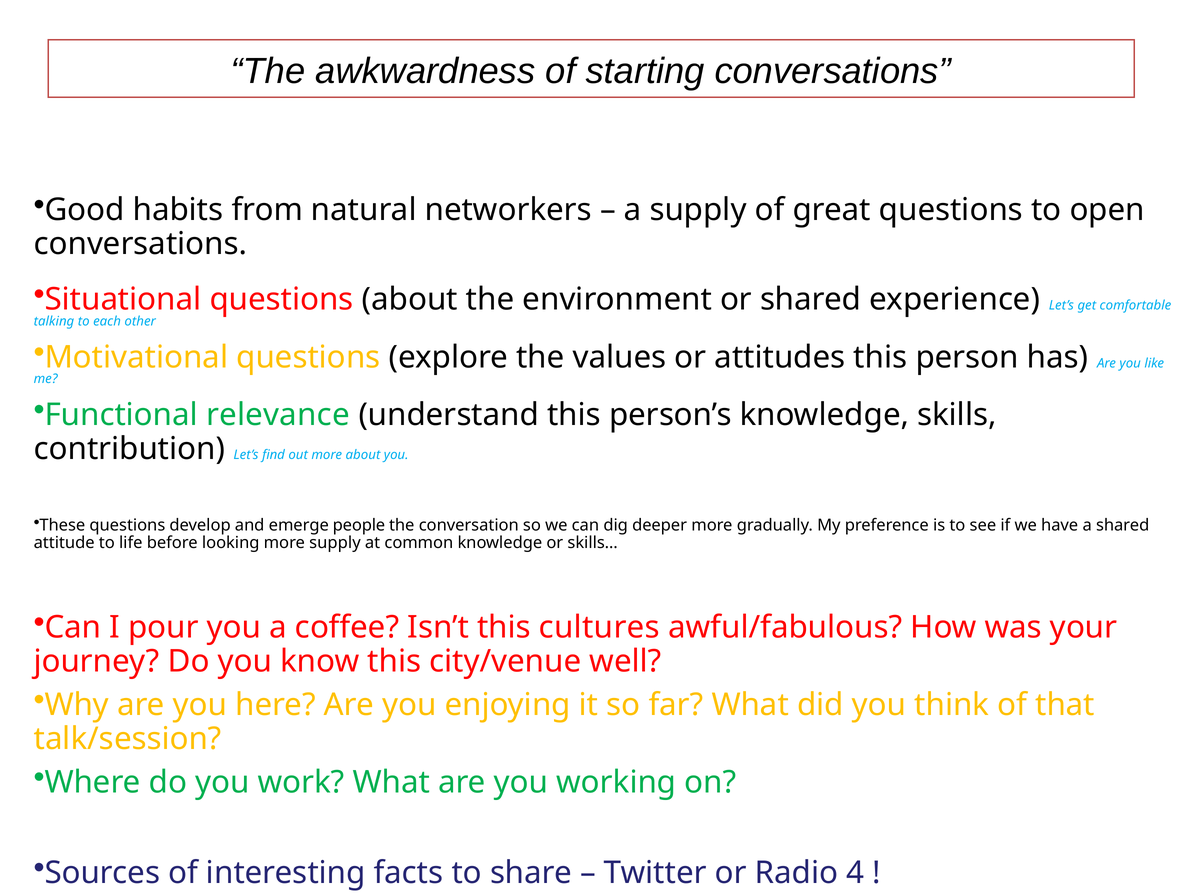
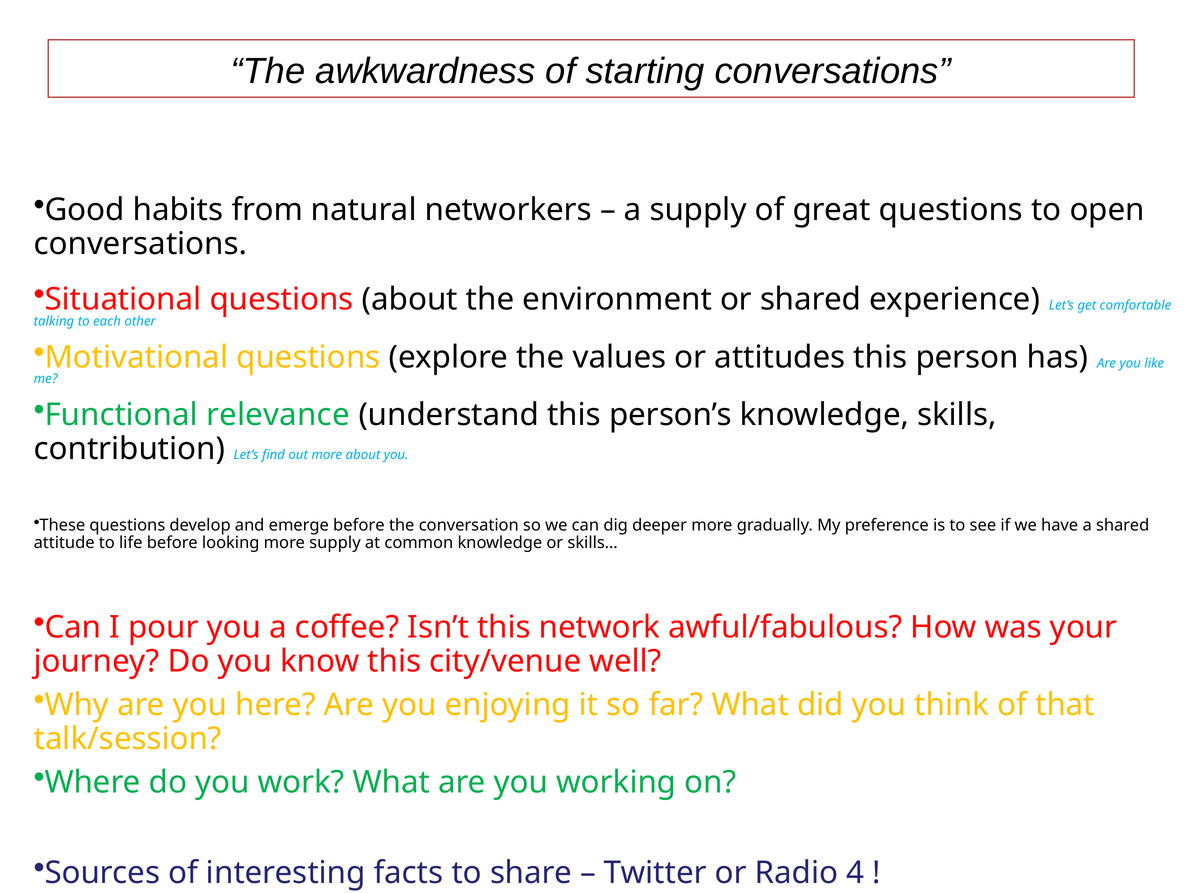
emerge people: people -> before
cultures: cultures -> network
